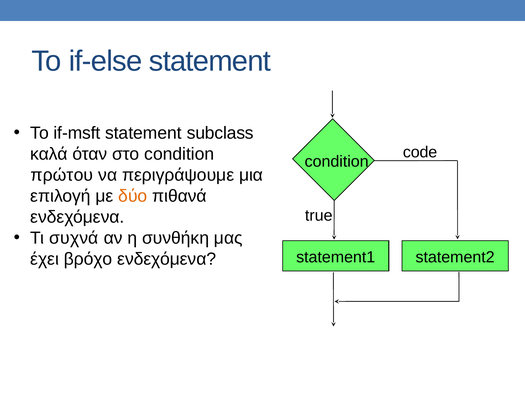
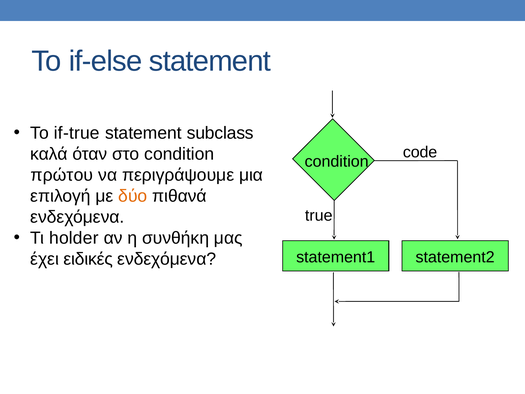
if-msft: if-msft -> if-true
συχνά: συχνά -> holder
βρόχο: βρόχο -> ειδικές
